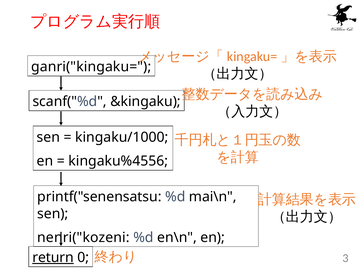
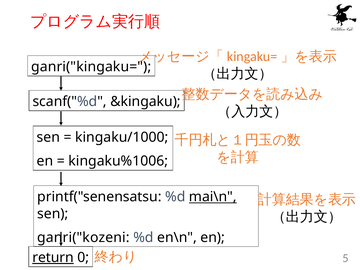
kingaku%4556: kingaku%4556 -> kingaku%1006
mai\n underline: none -> present
nenri("kozeni: nenri("kozeni -> ganri("kozeni
3: 3 -> 5
